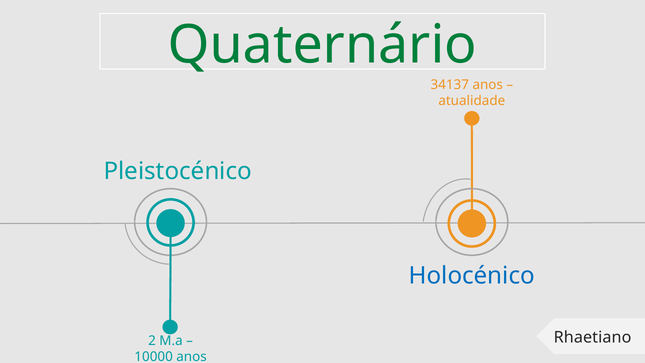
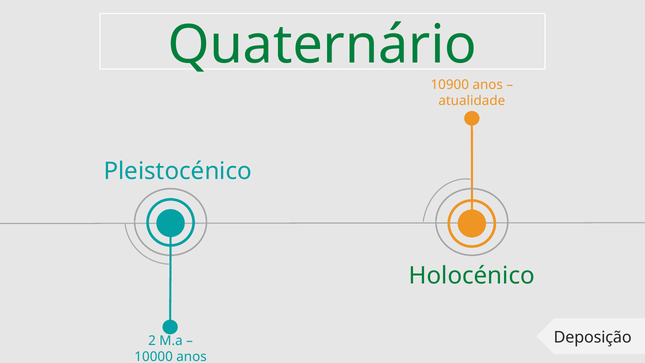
34137: 34137 -> 10900
Holocénico colour: blue -> green
Rhaetiano: Rhaetiano -> Deposição
